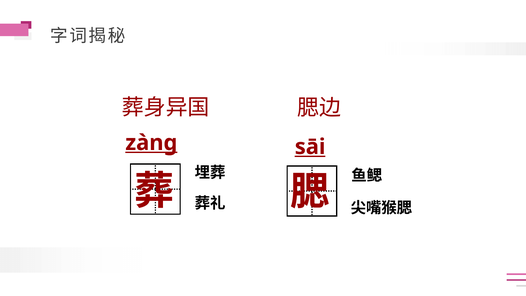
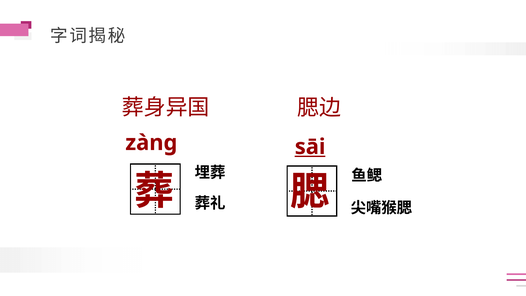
zàng underline: present -> none
